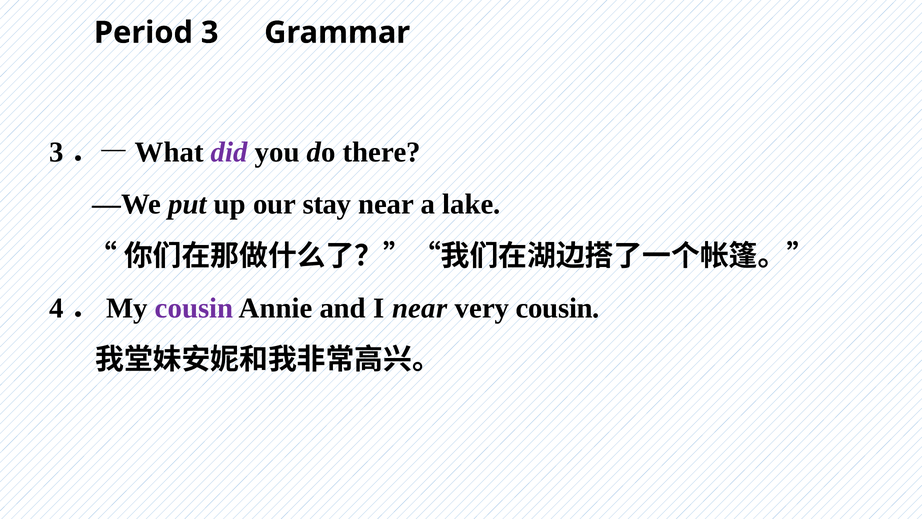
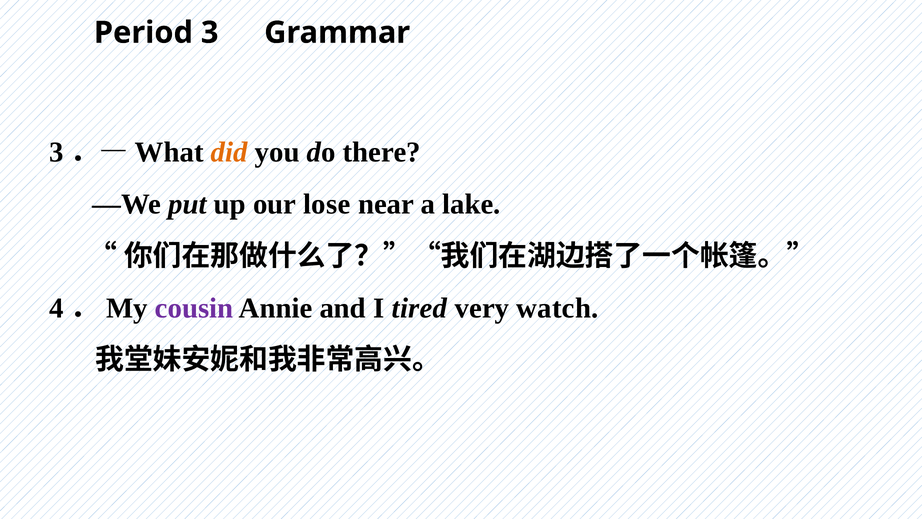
did colour: purple -> orange
stay: stay -> lose
I near: near -> tired
very cousin: cousin -> watch
